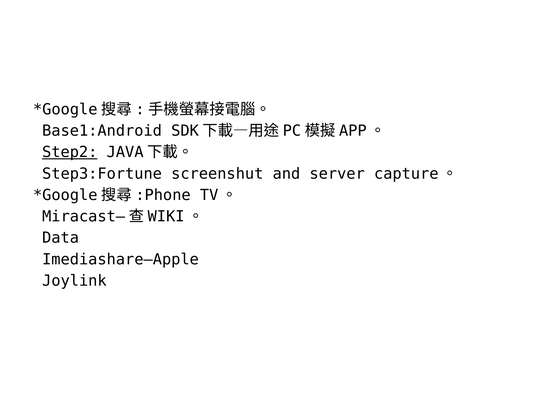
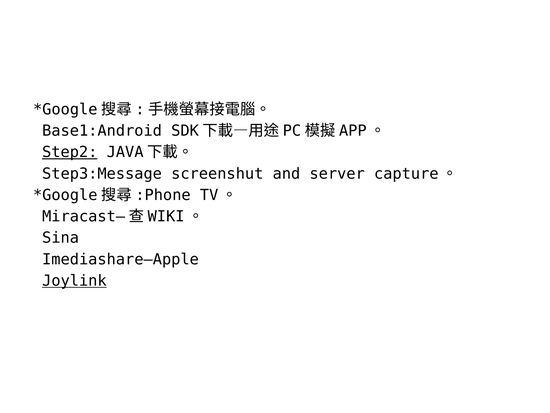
Step3:Fortune: Step3:Fortune -> Step3:Message
Data: Data -> Sina
Joylink underline: none -> present
